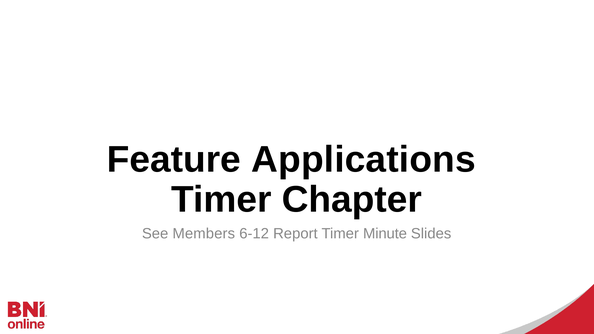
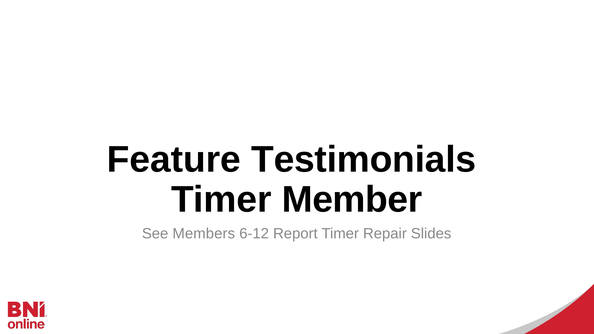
Applications: Applications -> Testimonials
Chapter: Chapter -> Member
Minute: Minute -> Repair
